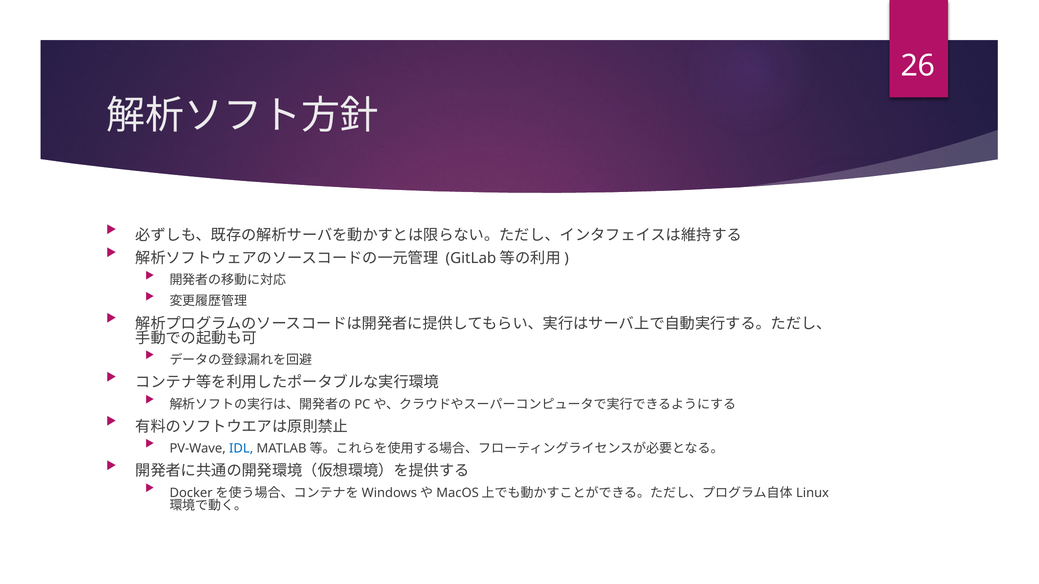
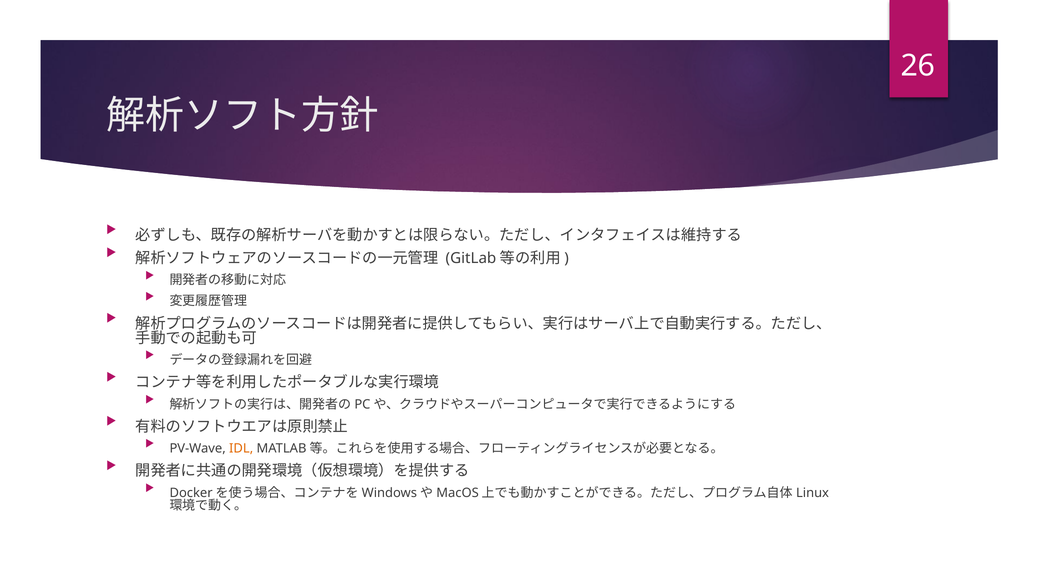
IDL colour: blue -> orange
